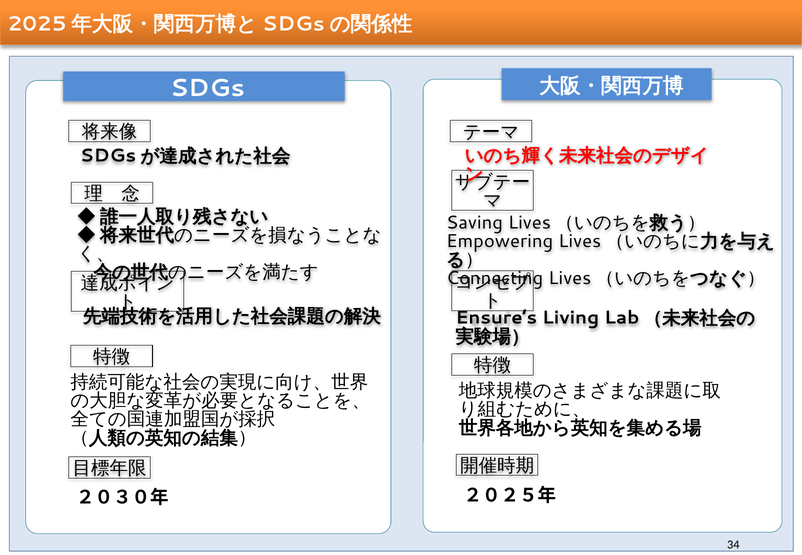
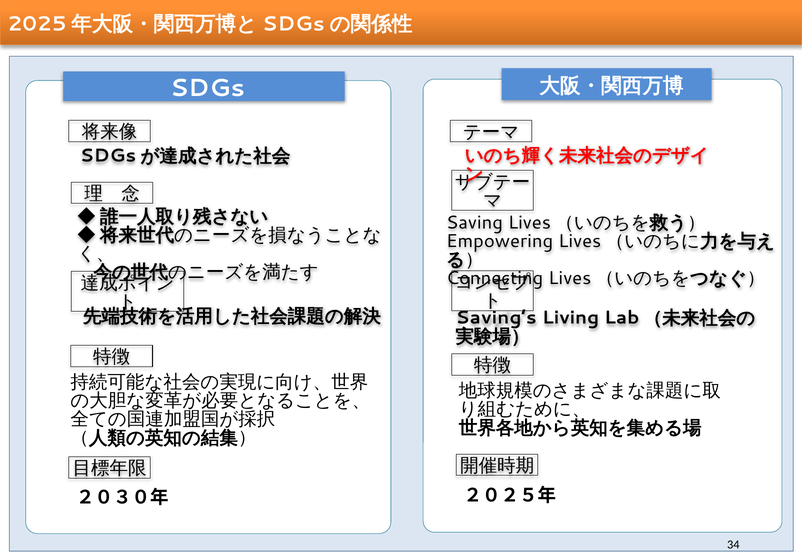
Ensure’s: Ensure’s -> Saving’s
